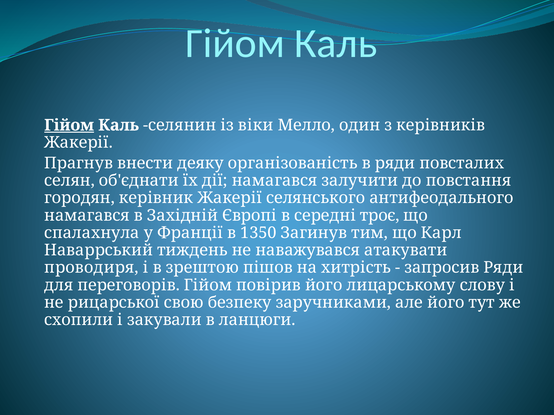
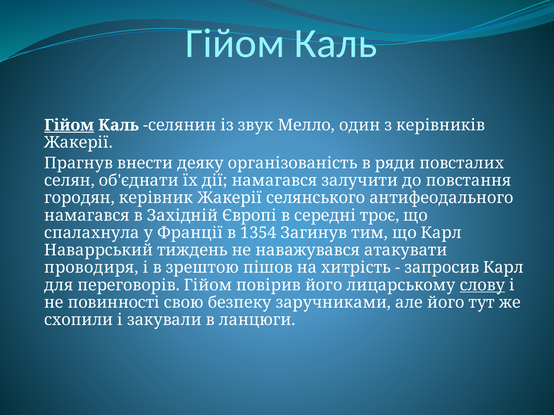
віки: віки -> звук
1350: 1350 -> 1354
запросив Ряди: Ряди -> Карл
слову underline: none -> present
рицарської: рицарської -> повинності
